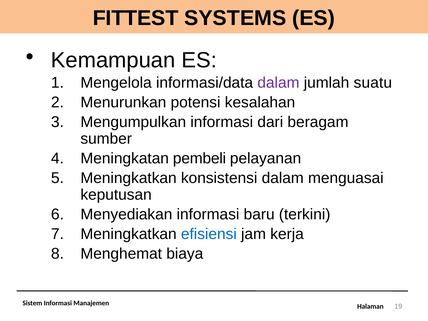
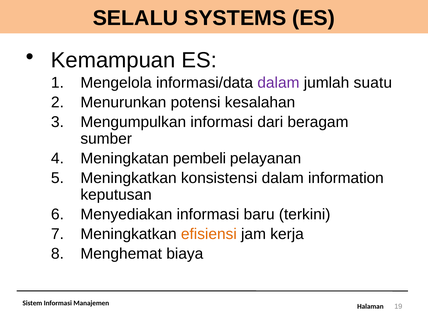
FITTEST: FITTEST -> SELALU
menguasai: menguasai -> information
efisiensi colour: blue -> orange
